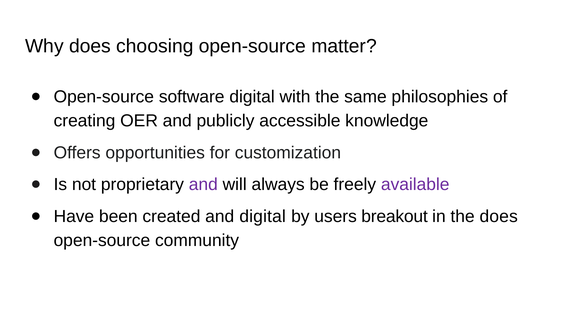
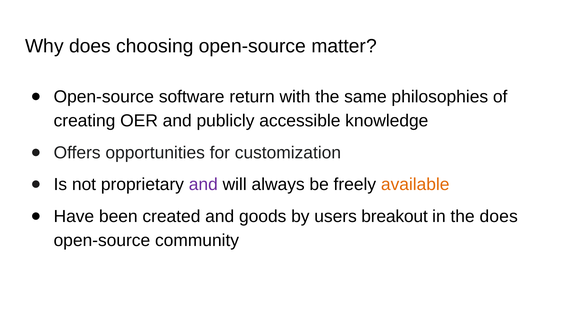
software digital: digital -> return
available colour: purple -> orange
and digital: digital -> goods
